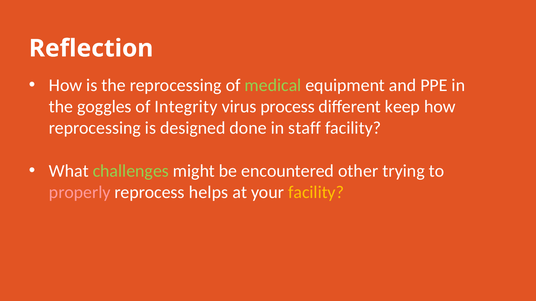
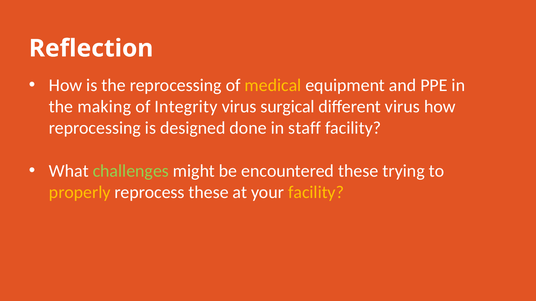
medical colour: light green -> yellow
goggles: goggles -> making
process: process -> surgical
different keep: keep -> virus
encountered other: other -> these
properly colour: pink -> yellow
reprocess helps: helps -> these
